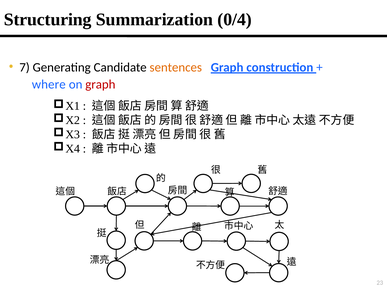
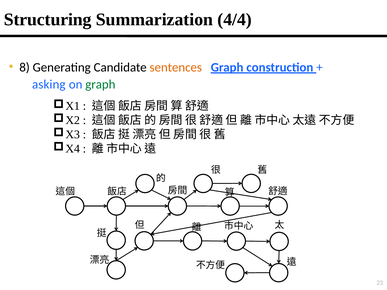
0/4: 0/4 -> 4/4
7: 7 -> 8
where: where -> asking
graph at (100, 84) colour: red -> green
